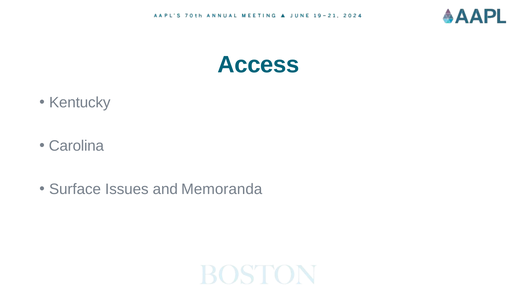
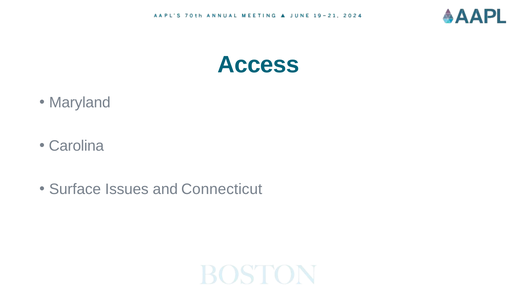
Kentucky: Kentucky -> Maryland
Memoranda: Memoranda -> Connecticut
